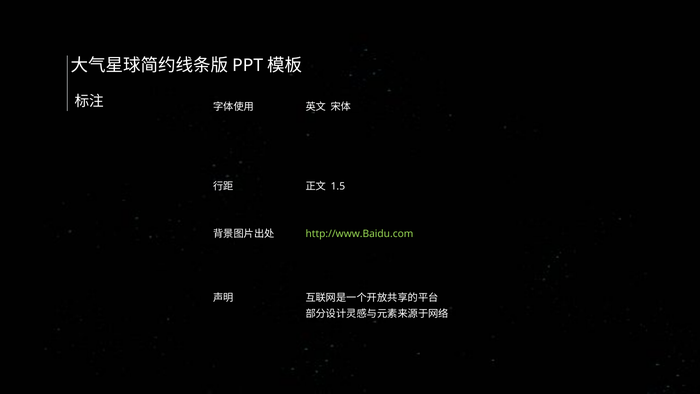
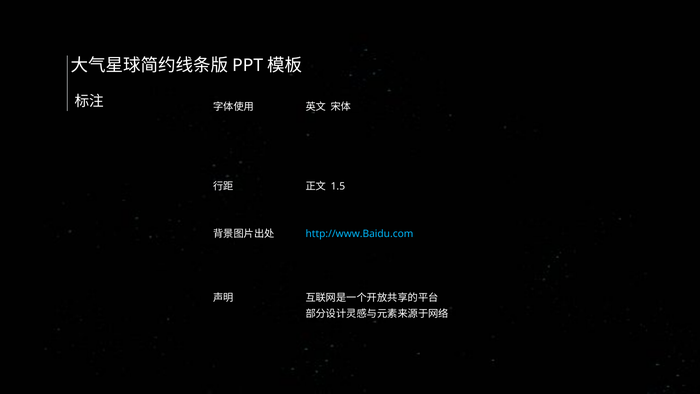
http://www.Baidu.com colour: light green -> light blue
